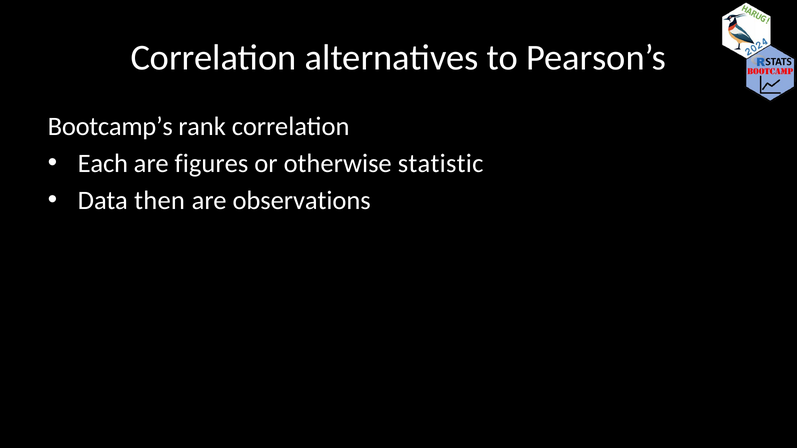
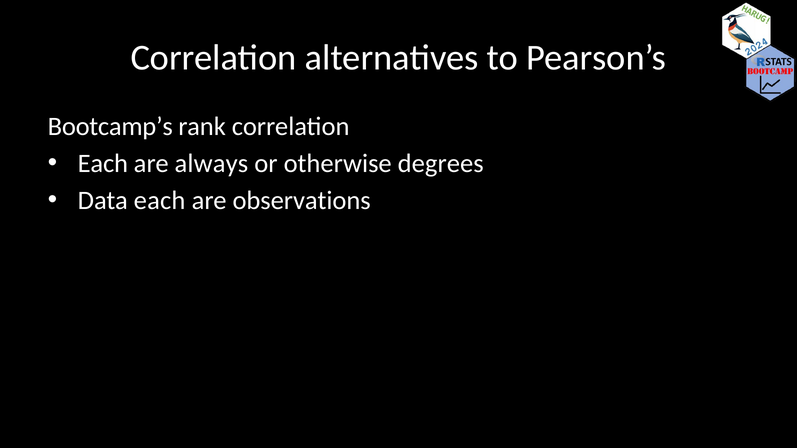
figures: figures -> always
statistic: statistic -> degrees
Data then: then -> each
